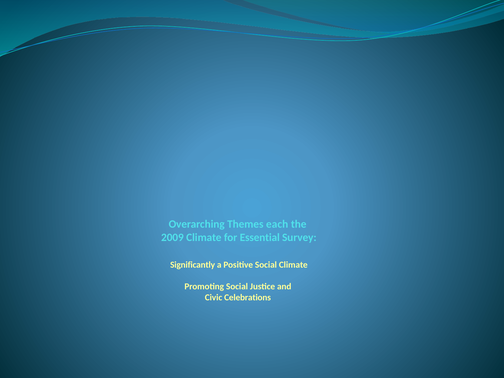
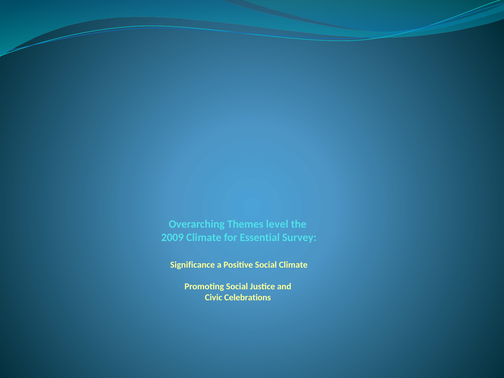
each: each -> level
Significantly: Significantly -> Significance
